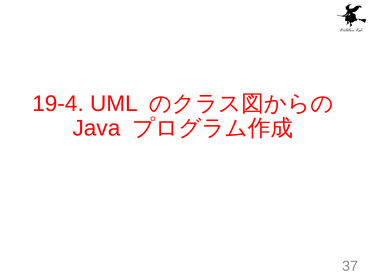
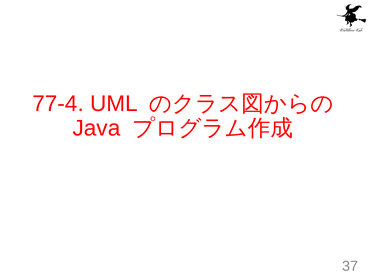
19-4: 19-4 -> 77-4
